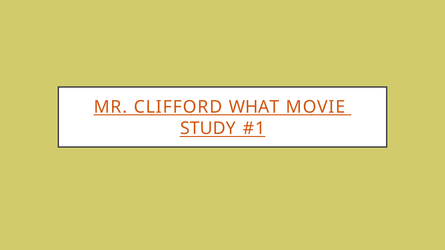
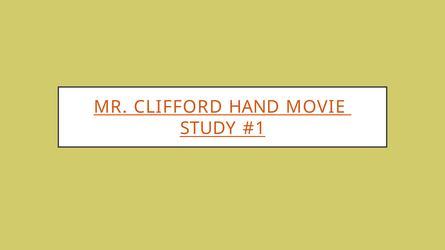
WHAT: WHAT -> HAND
